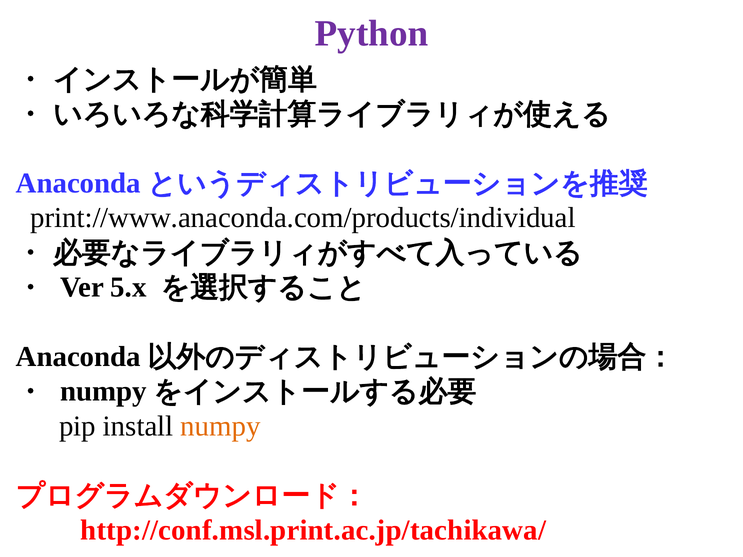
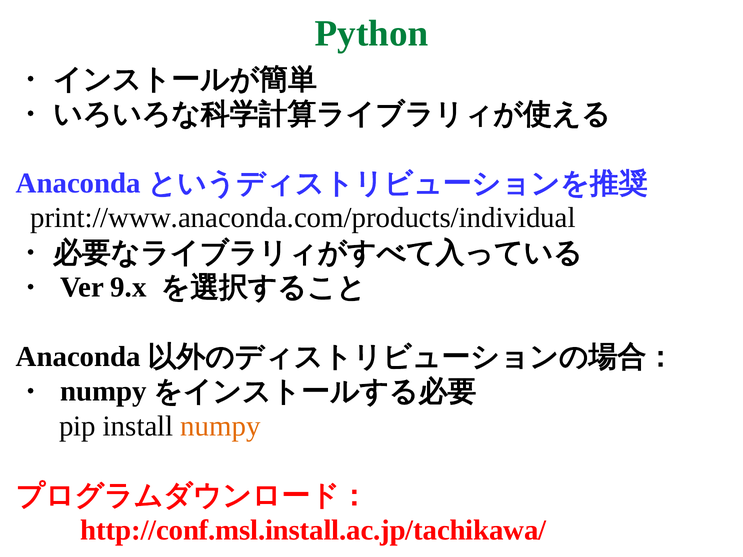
Python colour: purple -> green
5.x: 5.x -> 9.x
http://conf.msl.print.ac.jp/tachikawa/: http://conf.msl.print.ac.jp/tachikawa/ -> http://conf.msl.install.ac.jp/tachikawa/
